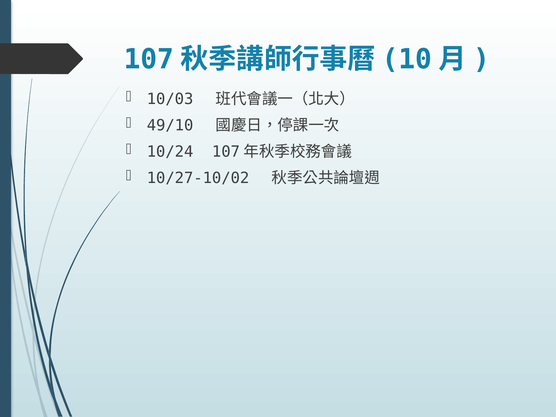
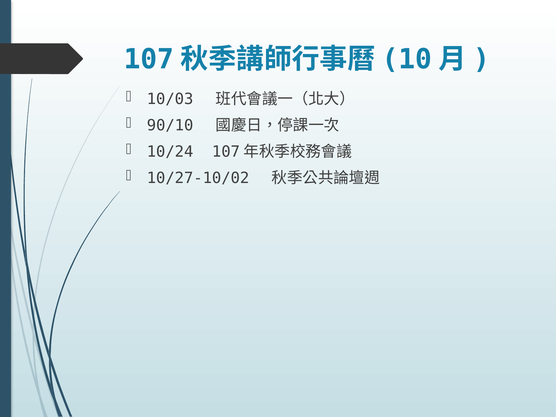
49/10: 49/10 -> 90/10
